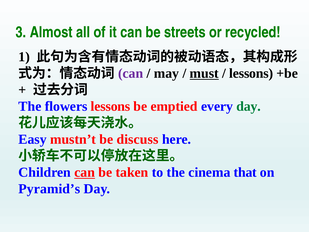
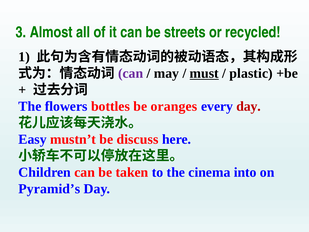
lessons at (251, 73): lessons -> plastic
flowers lessons: lessons -> bottles
emptied: emptied -> oranges
day at (249, 106) colour: green -> red
can at (85, 172) underline: present -> none
that: that -> into
